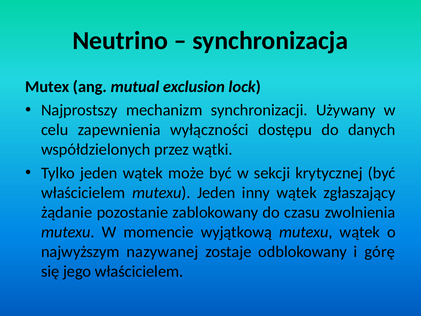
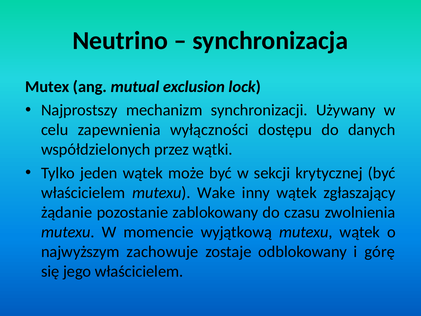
mutexu Jeden: Jeden -> Wake
nazywanej: nazywanej -> zachowuje
